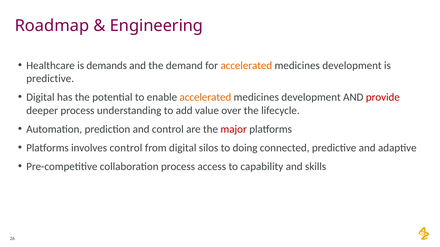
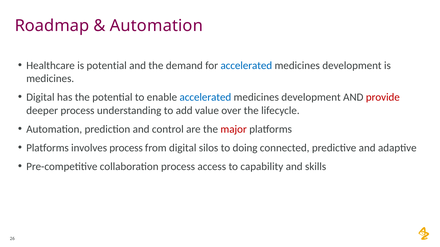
Engineering at (156, 26): Engineering -> Automation
is demands: demands -> potential
accelerated at (246, 66) colour: orange -> blue
predictive at (50, 79): predictive -> medicines
accelerated at (205, 98) colour: orange -> blue
involves control: control -> process
